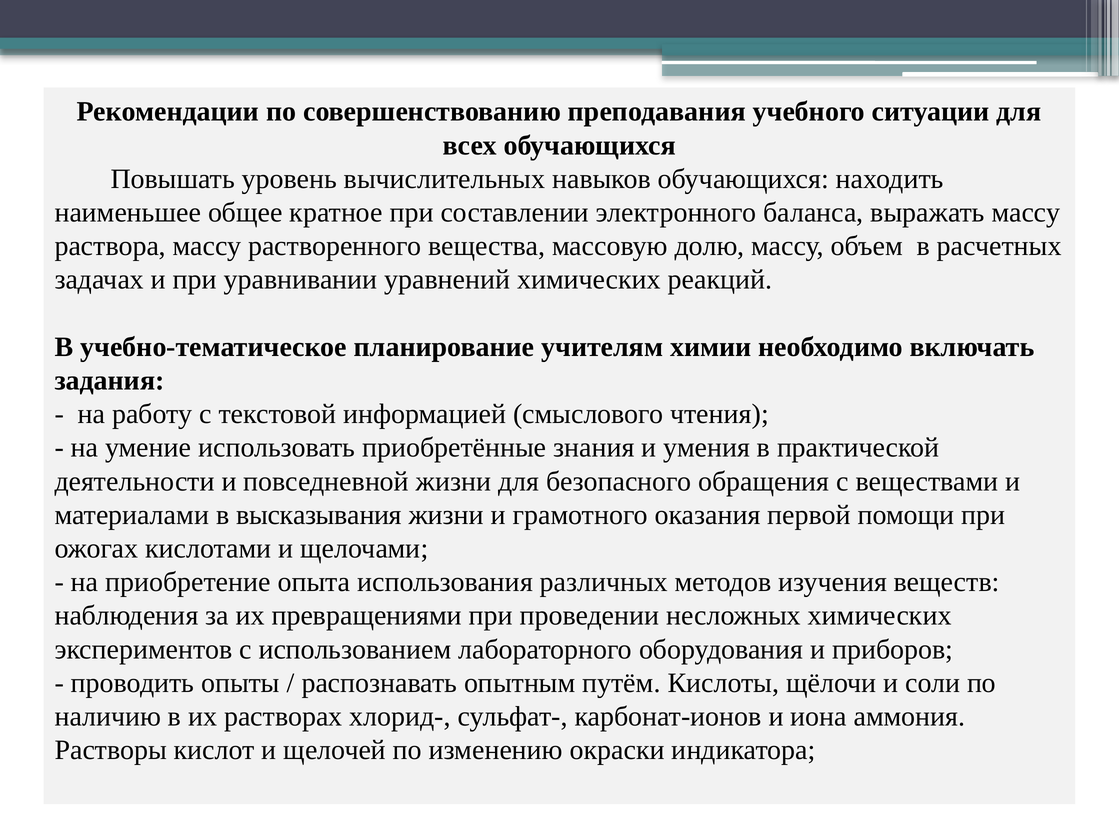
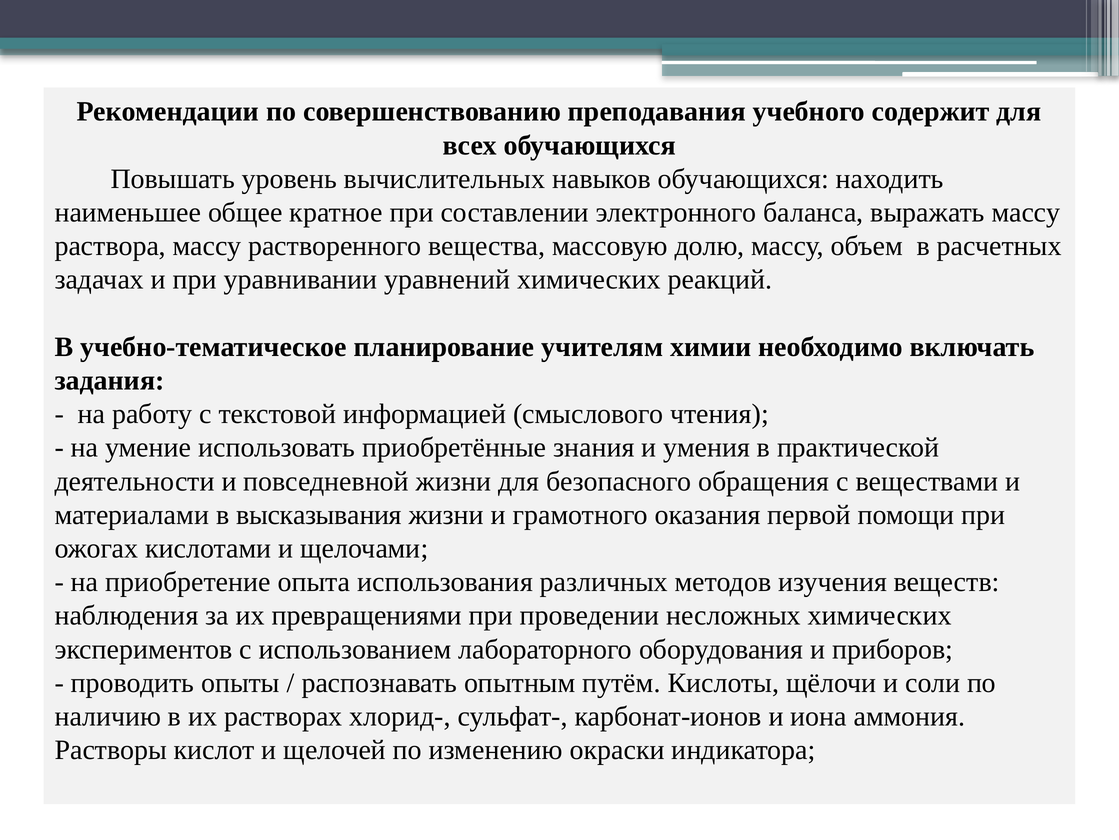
ситуации: ситуации -> содержит
